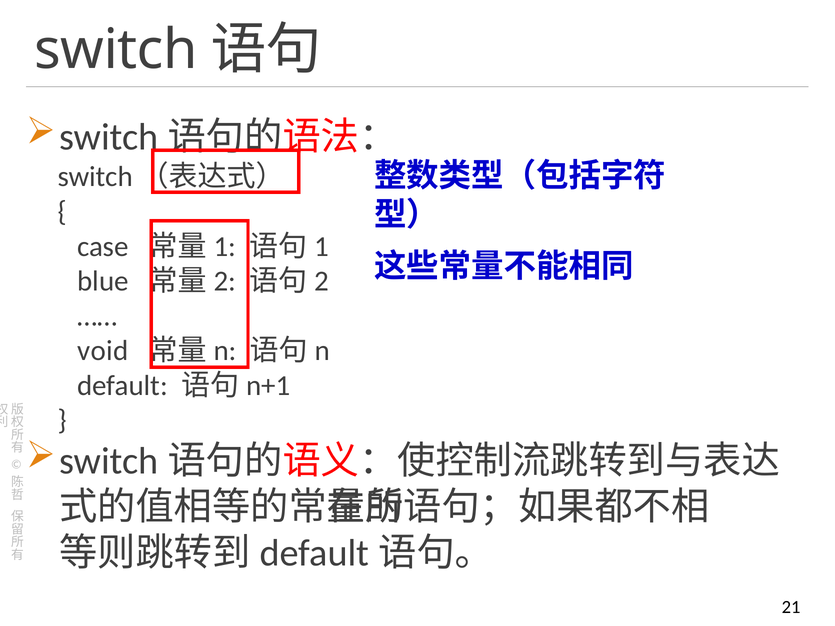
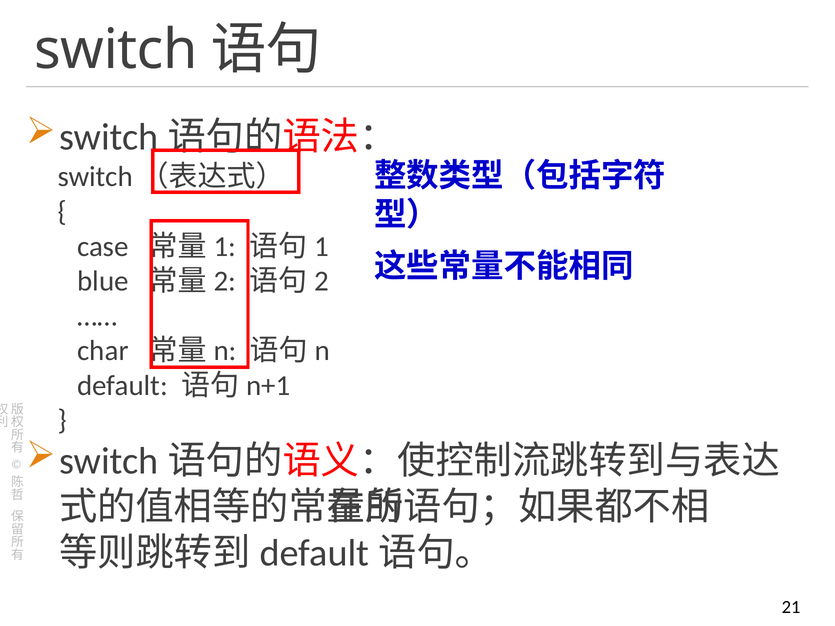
void: void -> char
